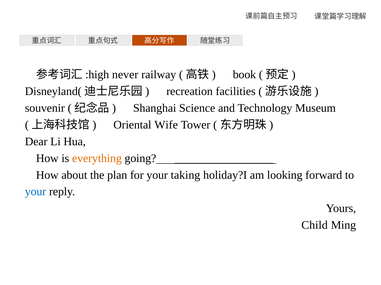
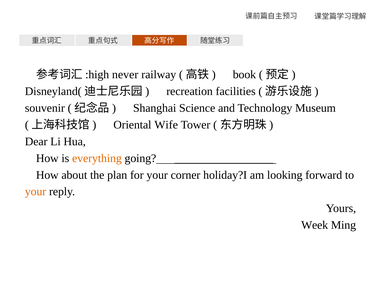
taking: taking -> corner
your at (36, 192) colour: blue -> orange
Child: Child -> Week
